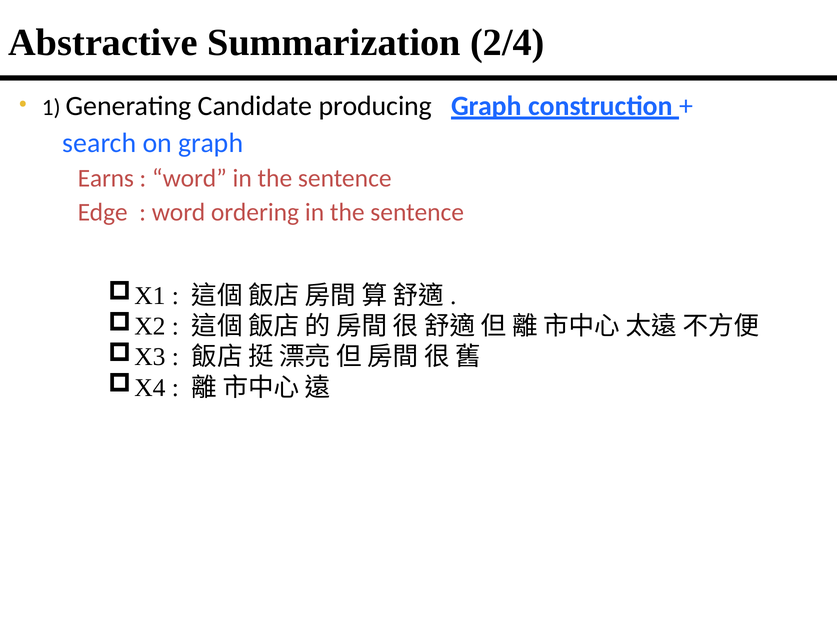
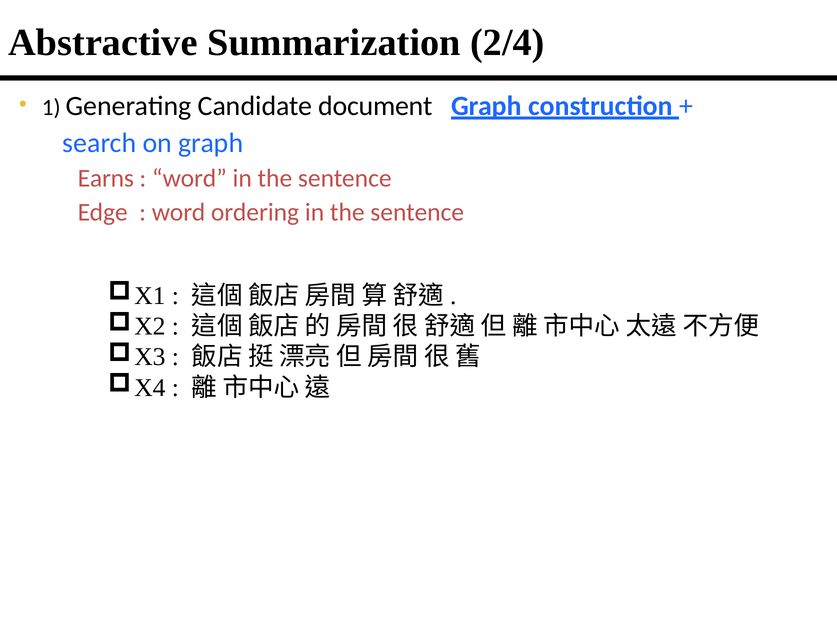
producing: producing -> document
